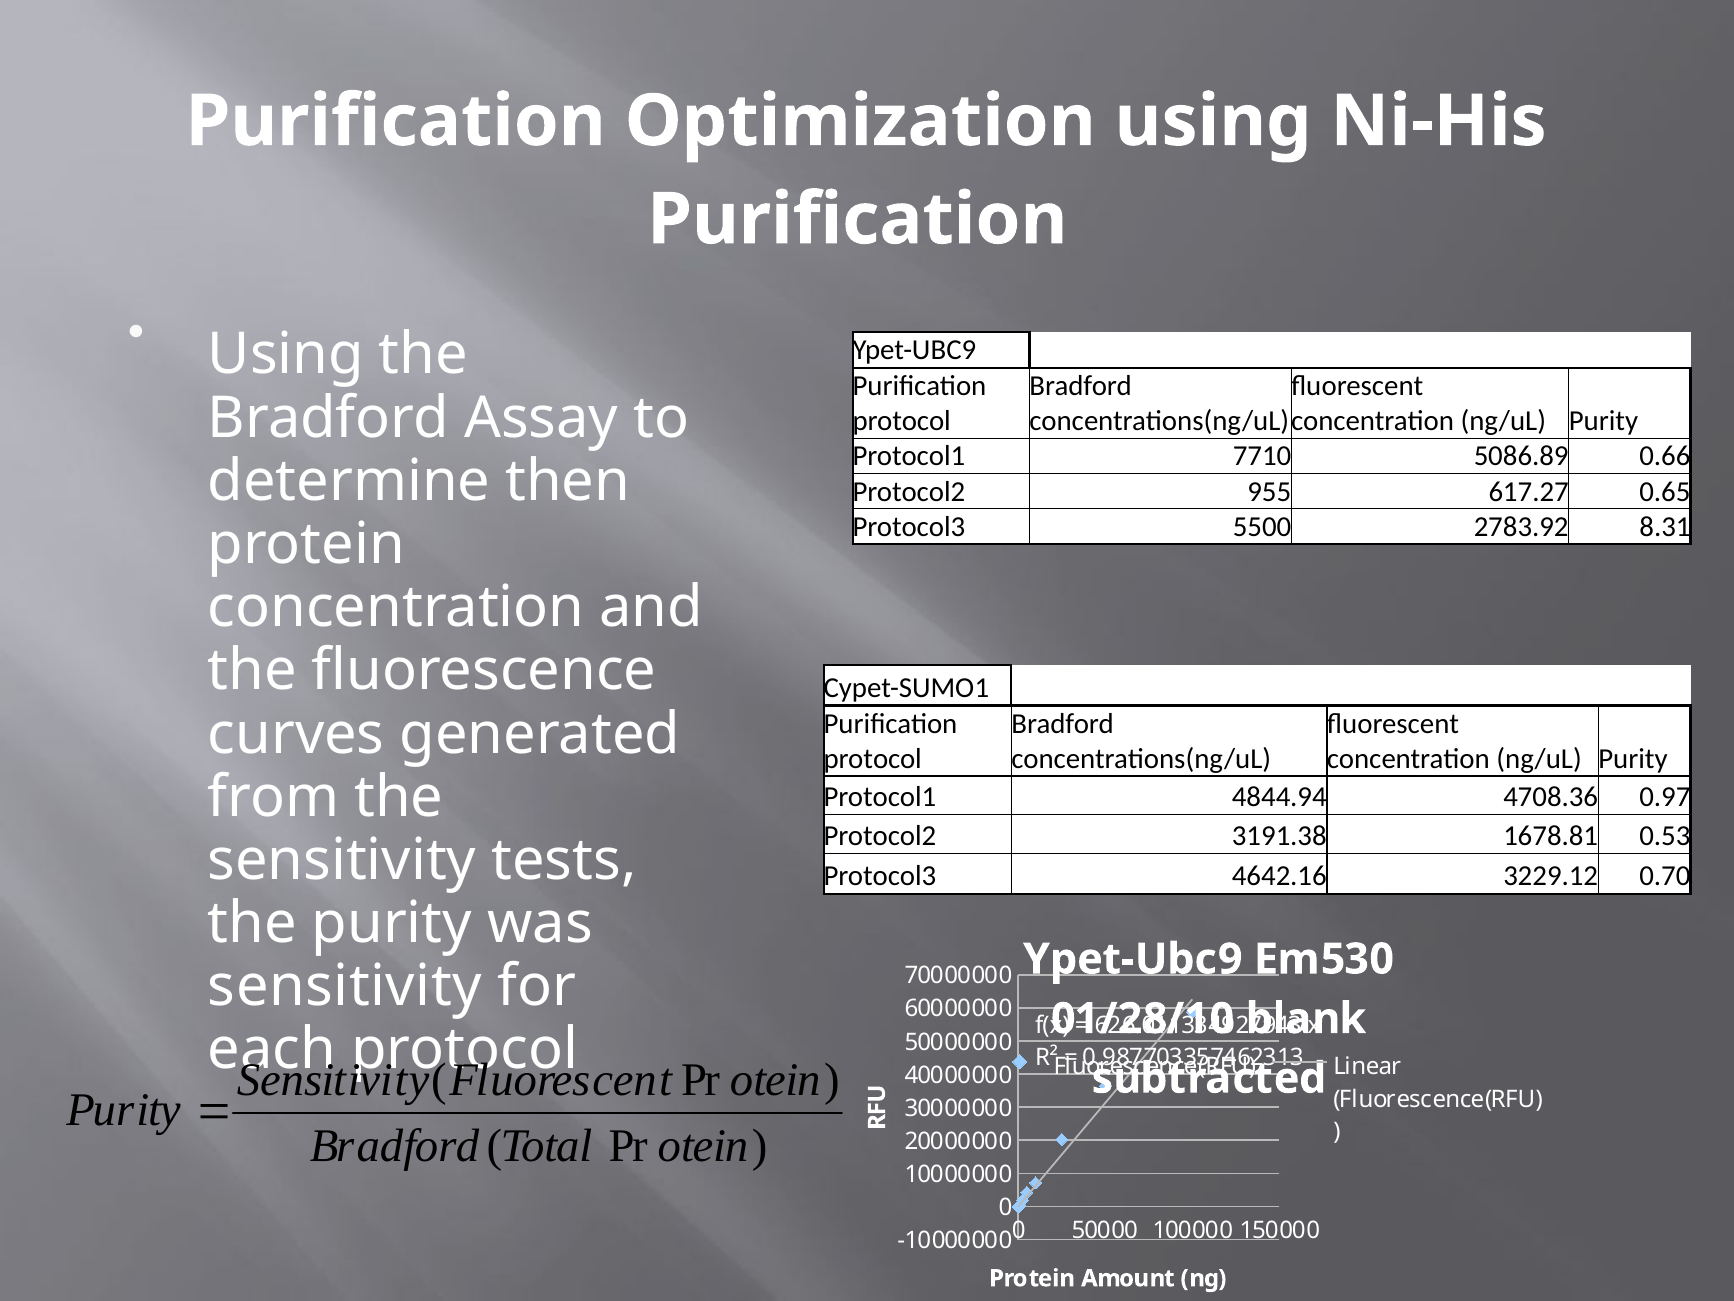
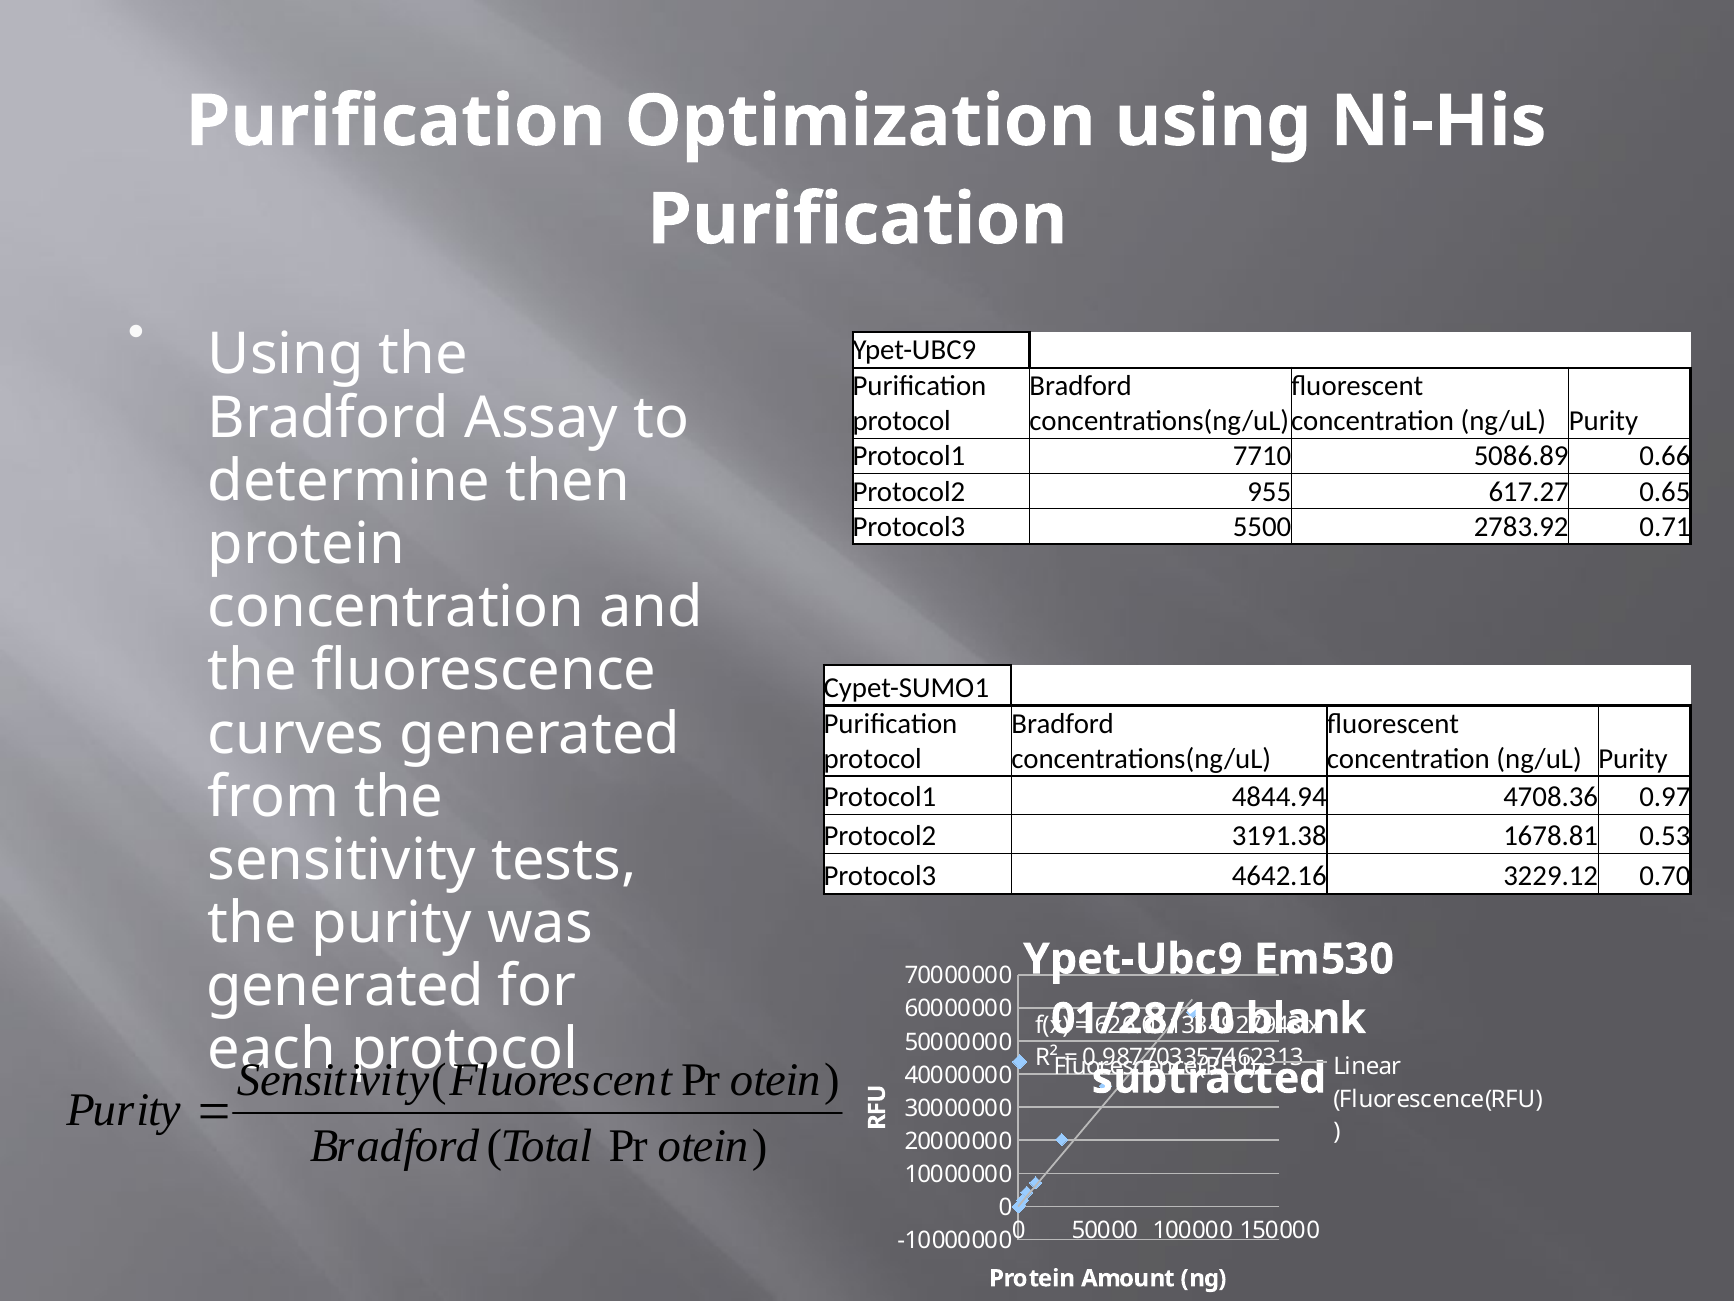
8.31: 8.31 -> 0.71
sensitivity at (345, 986): sensitivity -> generated
